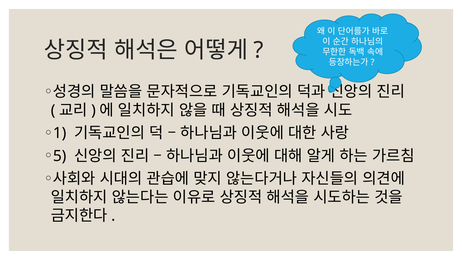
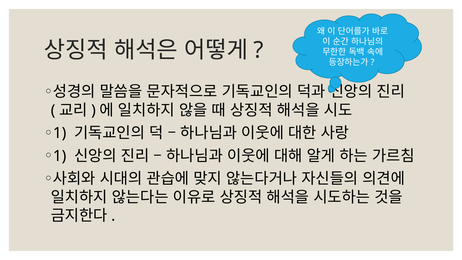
5 at (60, 156): 5 -> 1
